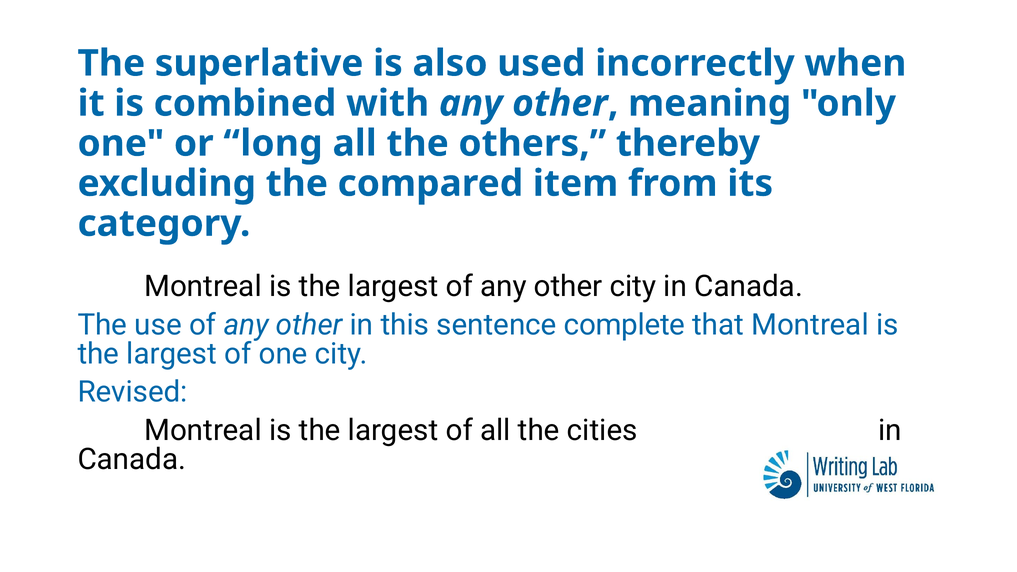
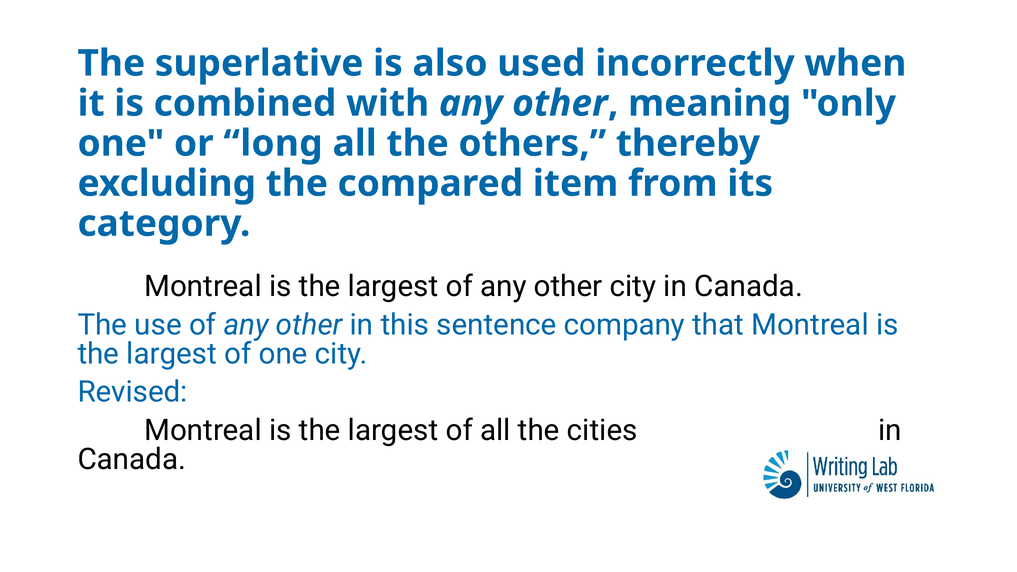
complete: complete -> company
